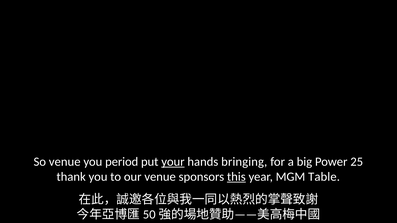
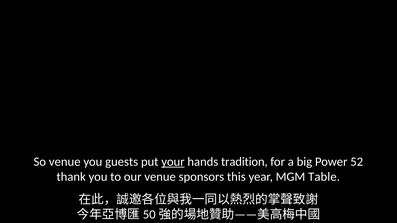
period: period -> guests
bringing: bringing -> tradition
25: 25 -> 52
this underline: present -> none
